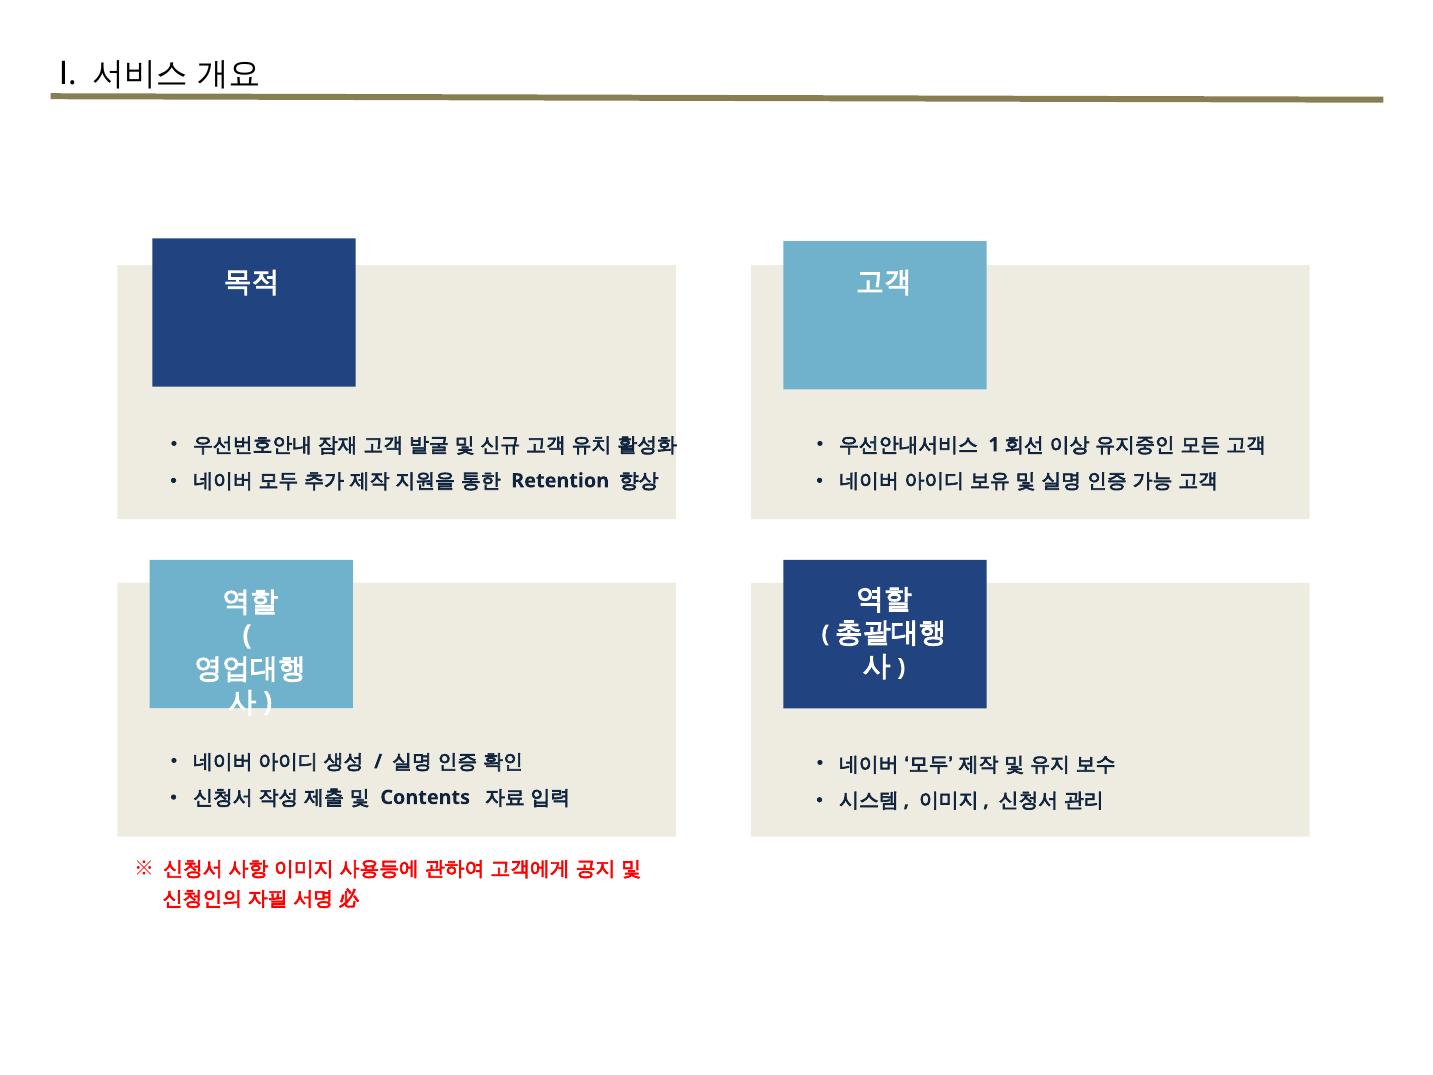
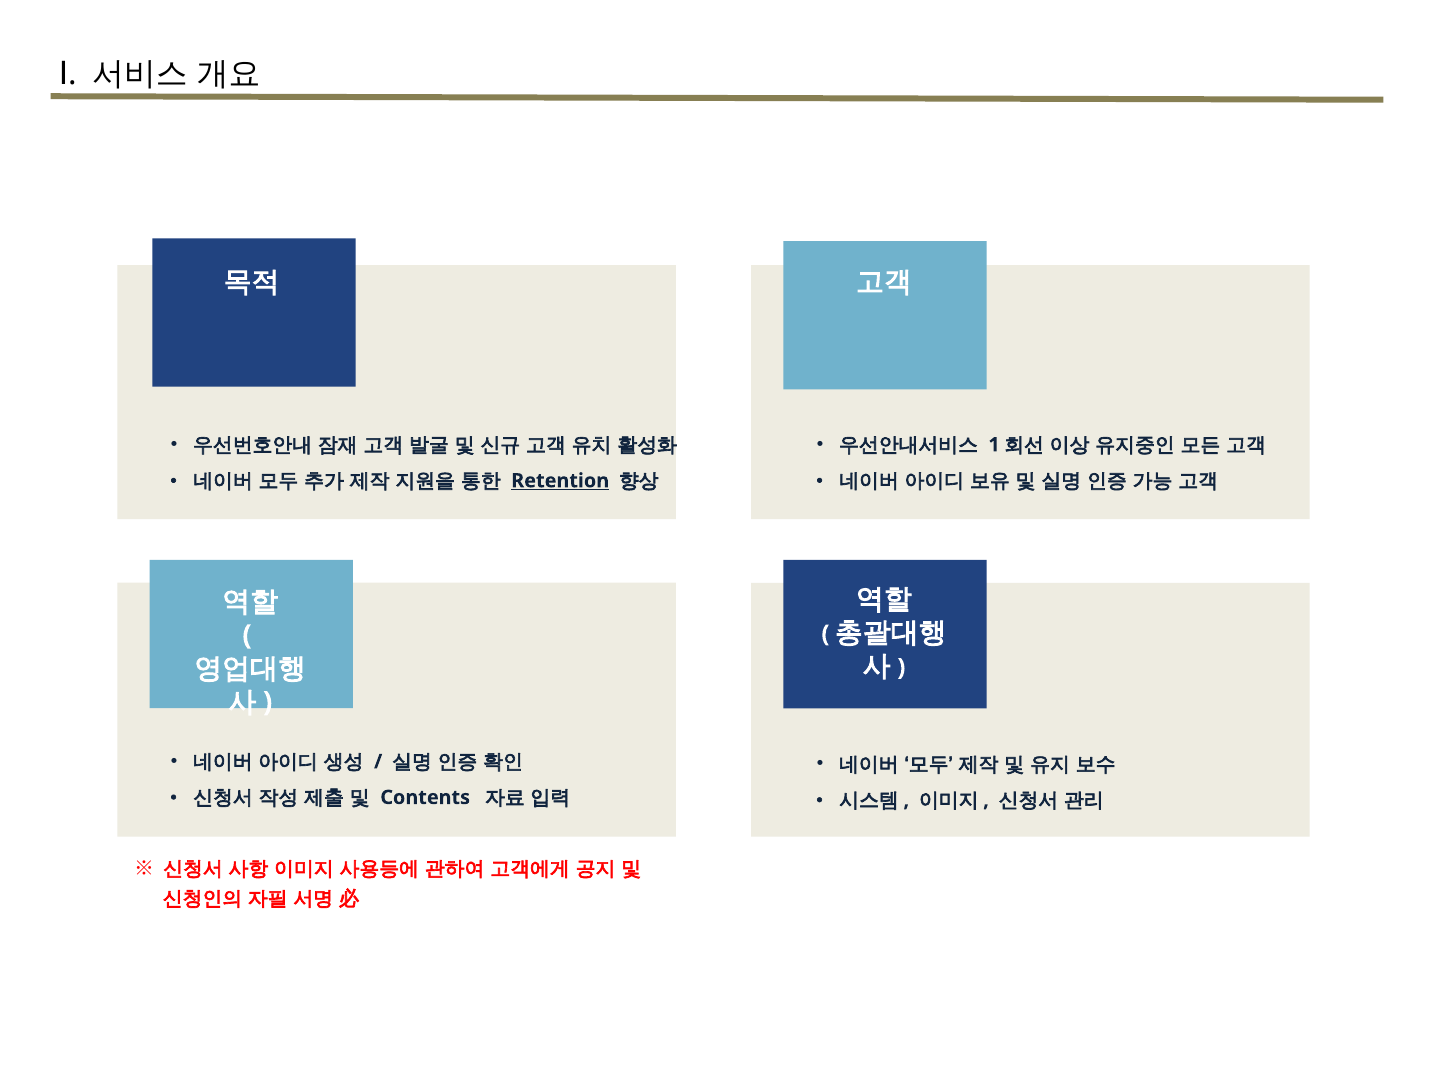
Retention at (560, 481) underline: none -> present
